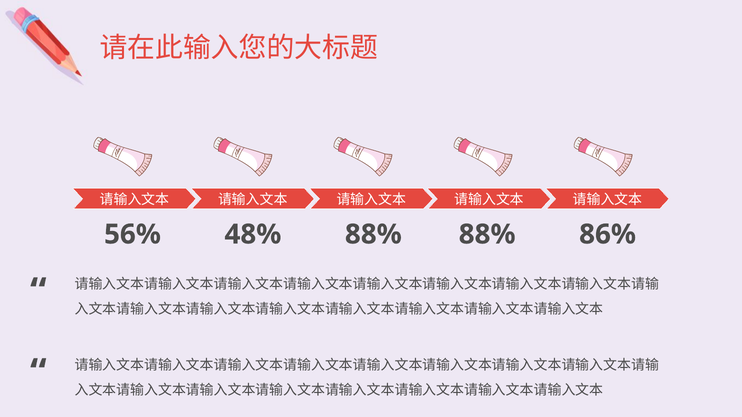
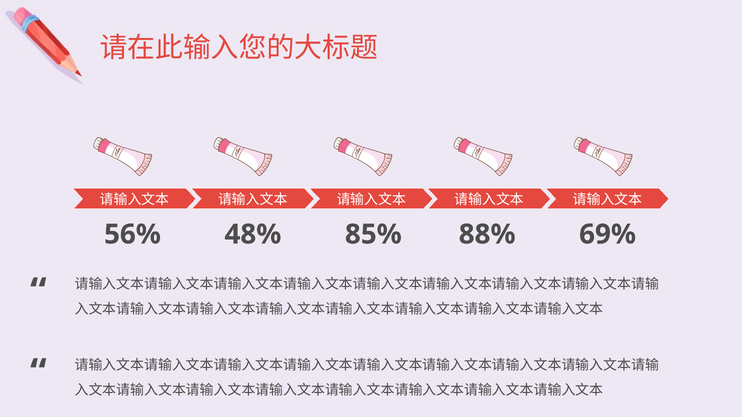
48% 88%: 88% -> 85%
86%: 86% -> 69%
